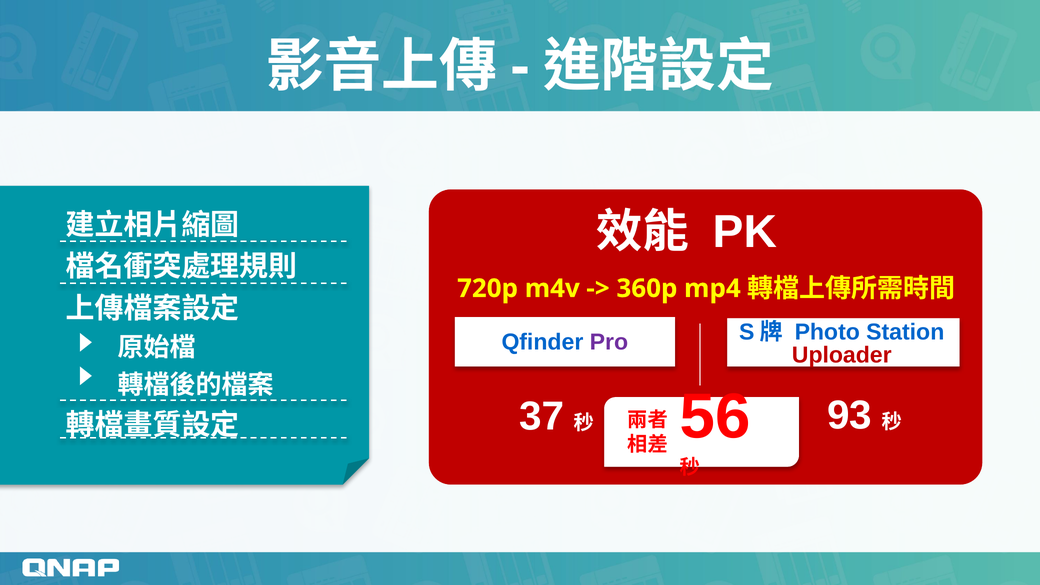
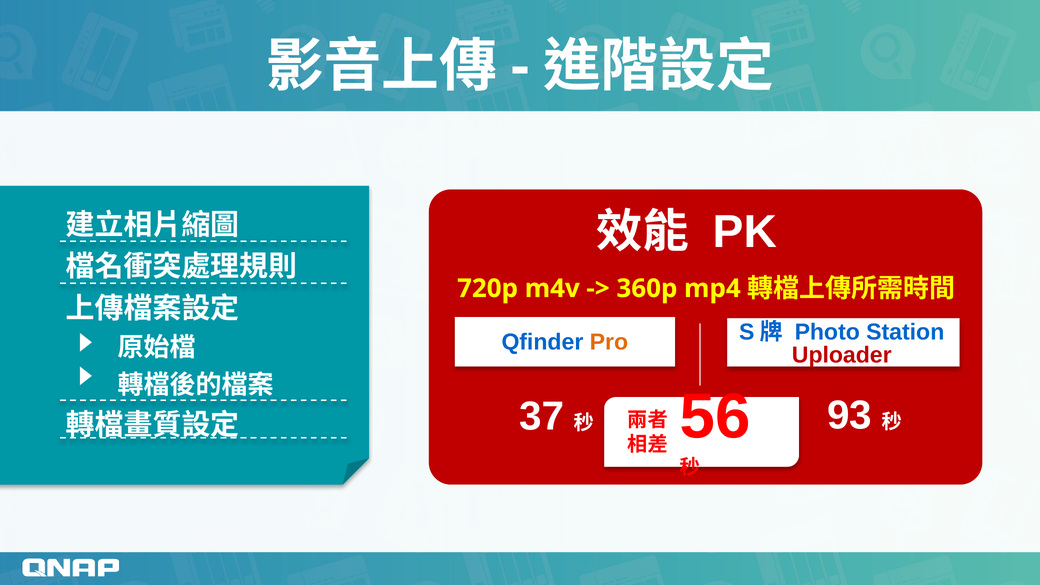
Pro colour: purple -> orange
